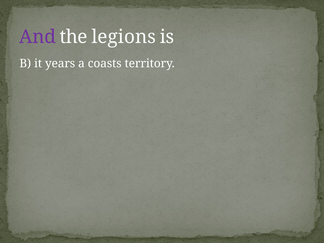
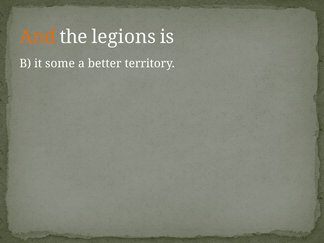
And colour: purple -> orange
years: years -> some
coasts: coasts -> better
